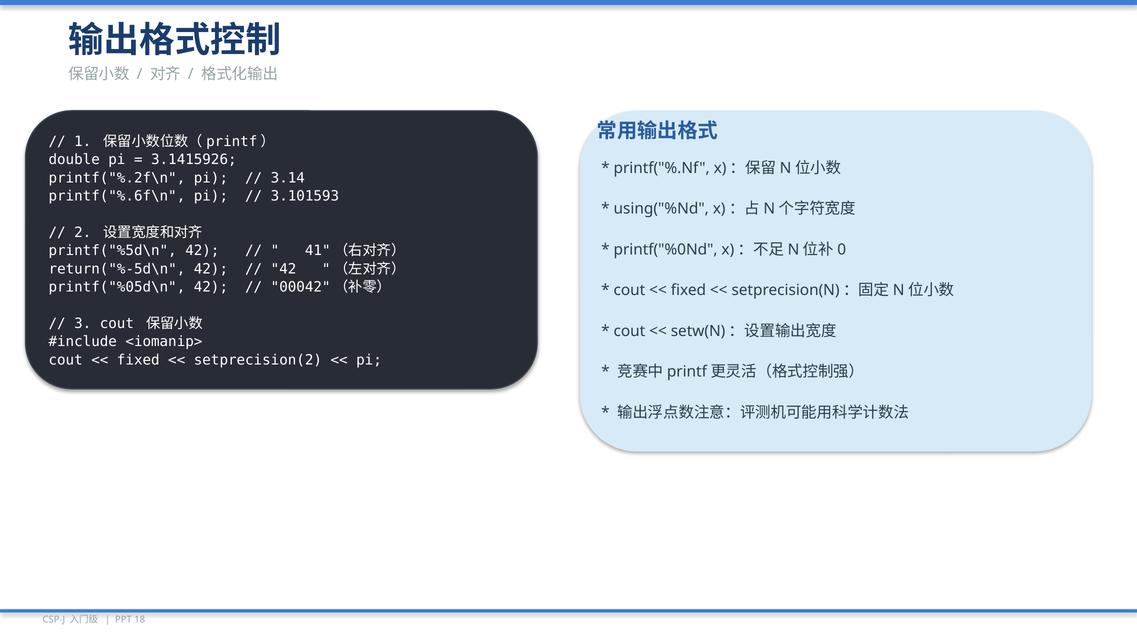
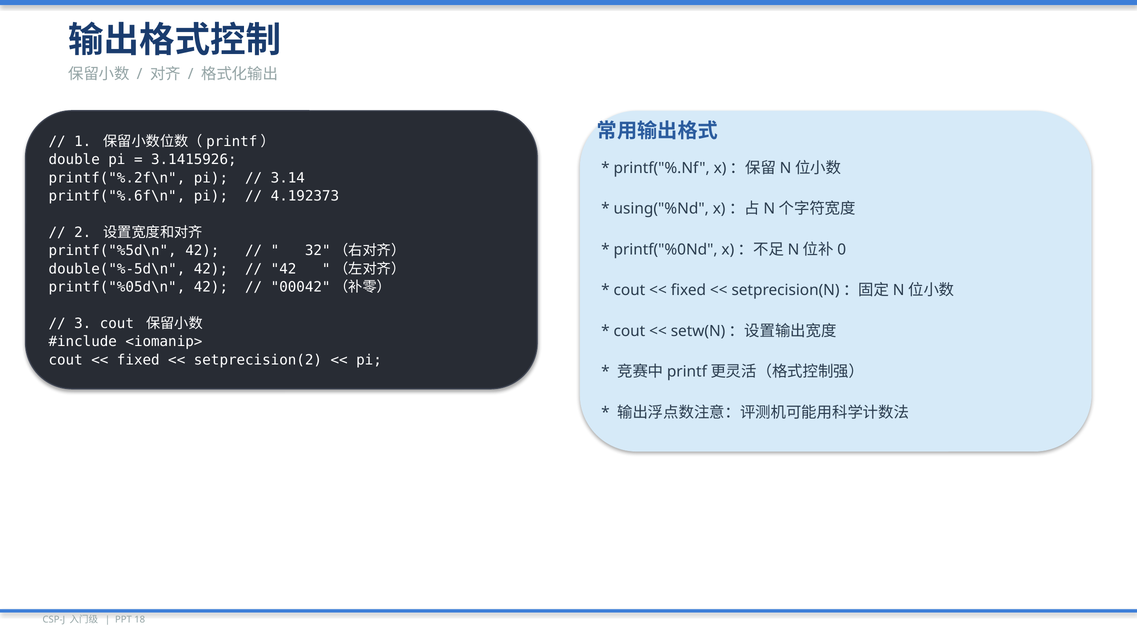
3.101593: 3.101593 -> 4.192373
41: 41 -> 32
return("%-5d\n: return("%-5d\n -> double("%-5d\n
